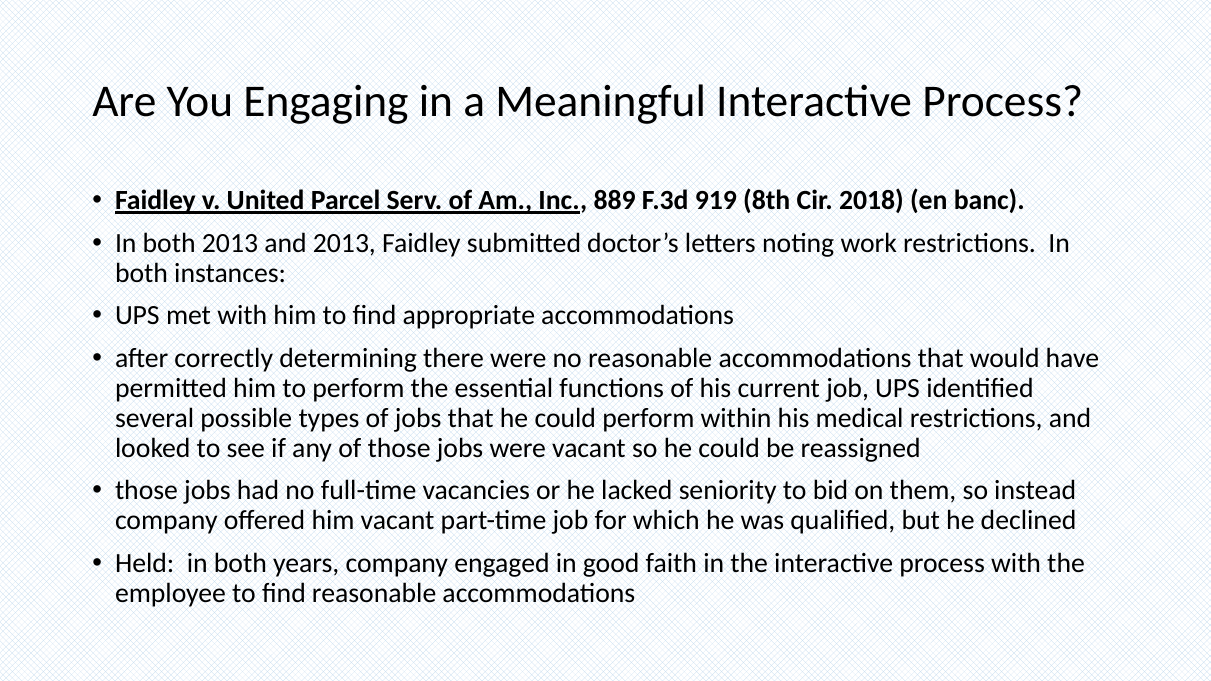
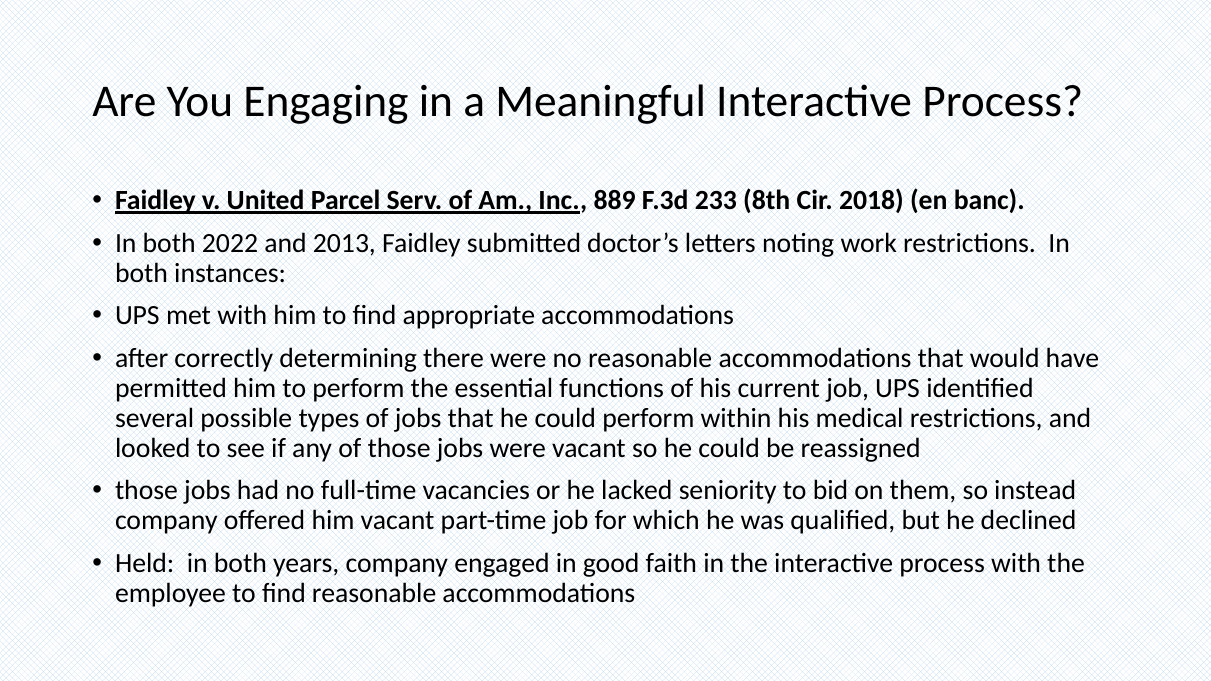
919: 919 -> 233
both 2013: 2013 -> 2022
